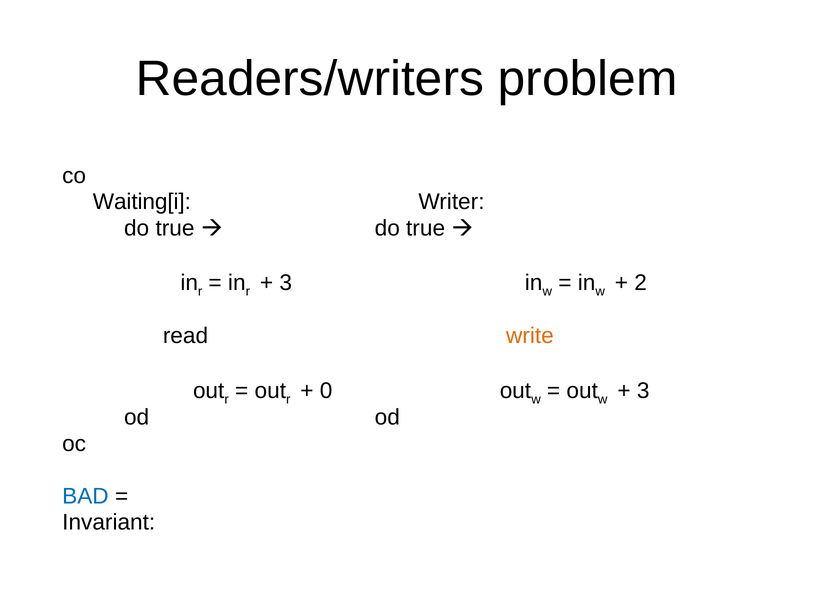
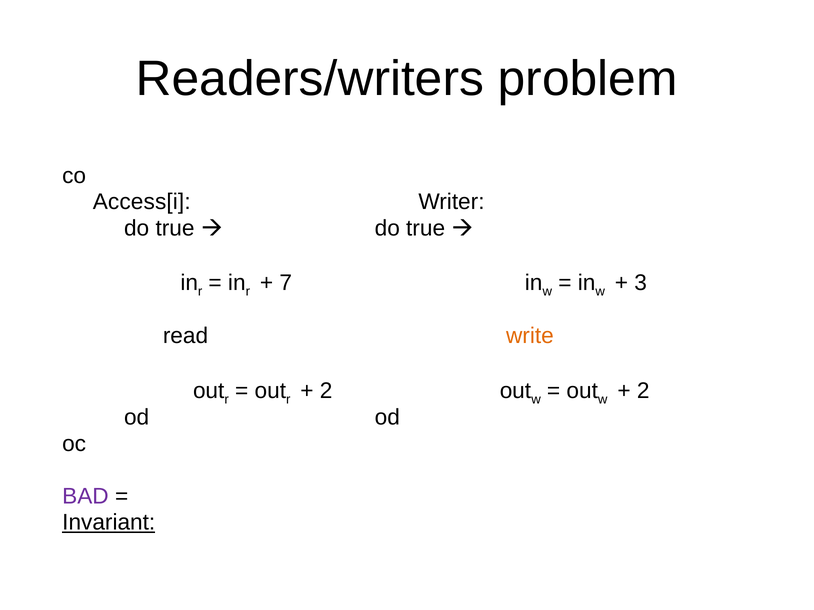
Waiting[i: Waiting[i -> Access[i
3 at (286, 283): 3 -> 7
2: 2 -> 3
0 at (326, 391): 0 -> 2
3 at (643, 391): 3 -> 2
BAD colour: blue -> purple
Invariant underline: none -> present
